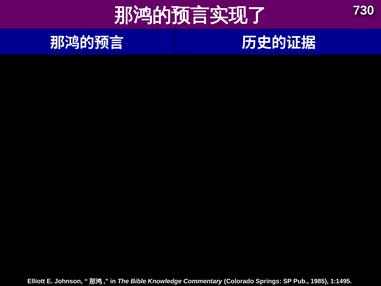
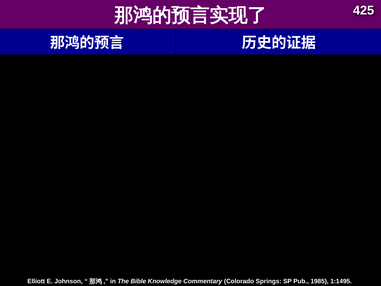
730: 730 -> 425
